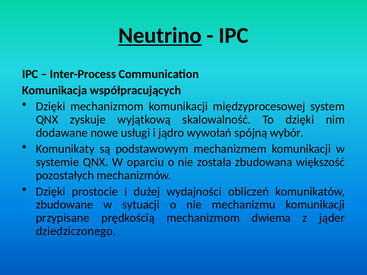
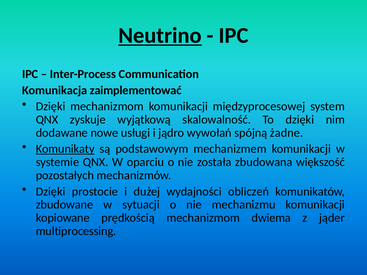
współpracujących: współpracujących -> zaimplementować
wybór: wybór -> żadne
Komunikaty underline: none -> present
przypisane: przypisane -> kopiowane
dziedziczonego: dziedziczonego -> multiprocessing
